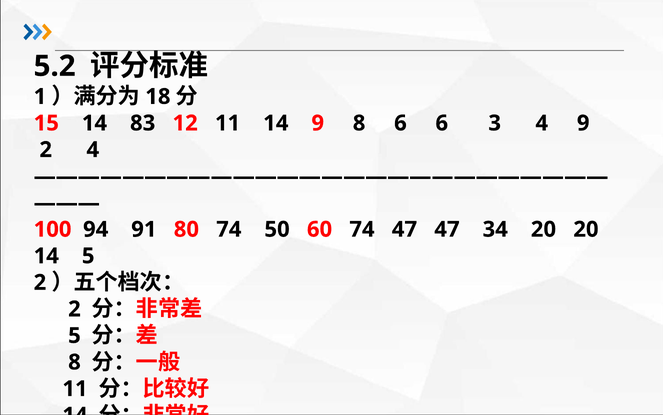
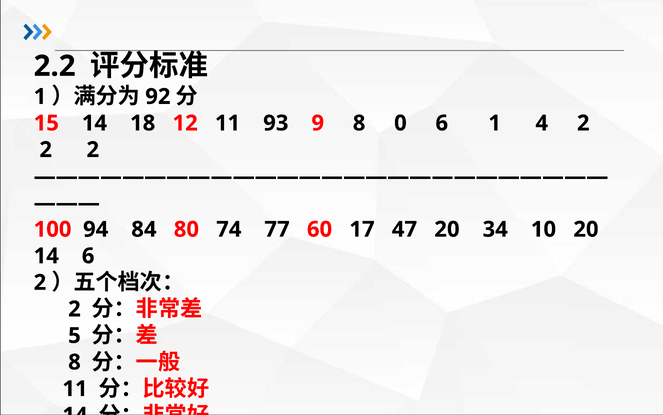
5.2: 5.2 -> 2.2
18: 18 -> 92
83: 83 -> 18
11 14: 14 -> 93
8 6: 6 -> 0
6 3: 3 -> 1
4 9: 9 -> 2
4 at (93, 150): 4 -> 2
91: 91 -> 84
50: 50 -> 77
60 74: 74 -> 17
47 47: 47 -> 20
34 20: 20 -> 10
14 5: 5 -> 6
